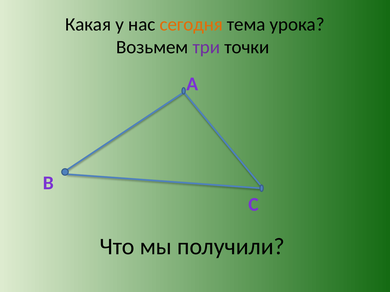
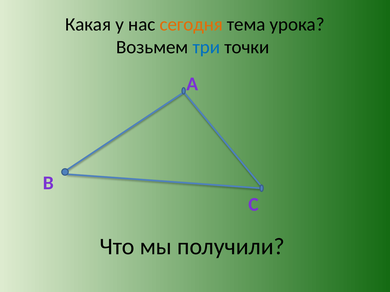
три colour: purple -> blue
